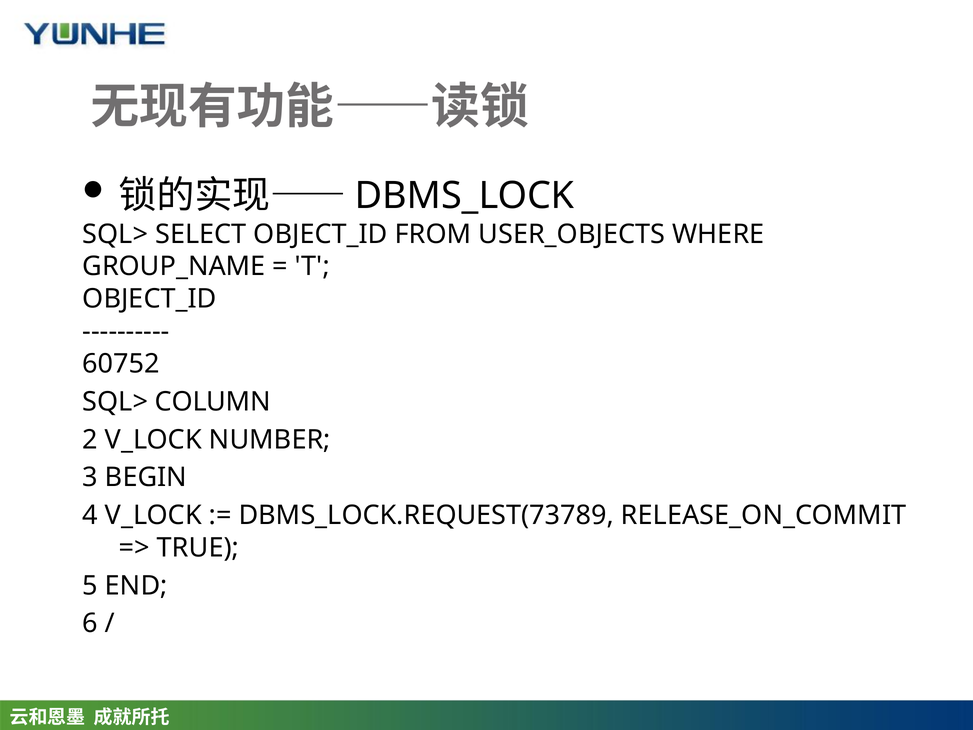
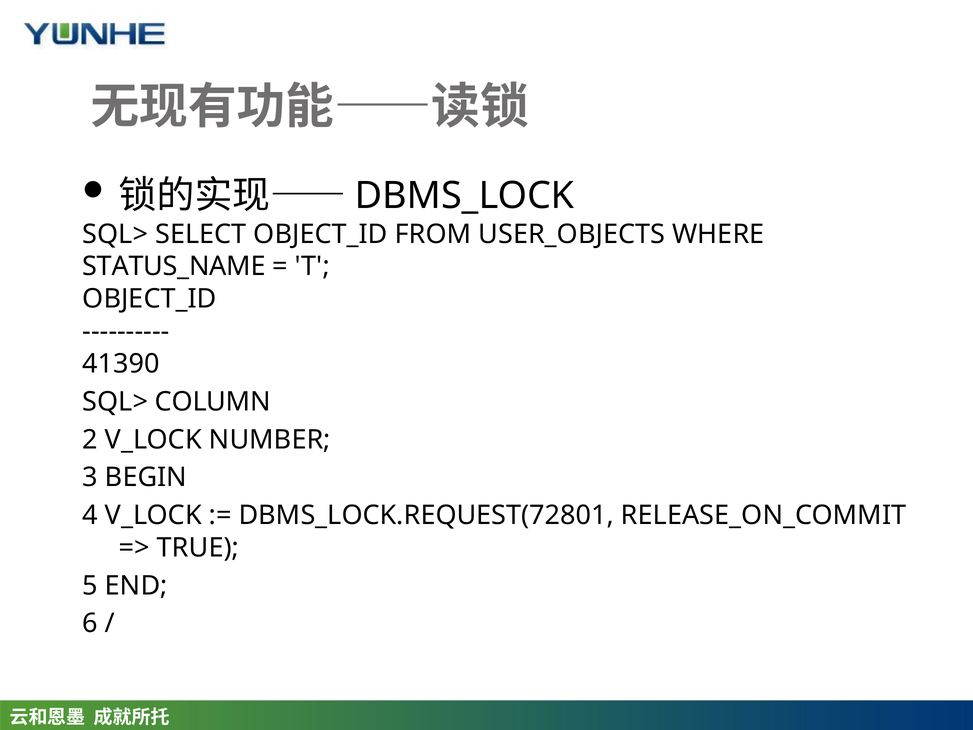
GROUP_NAME: GROUP_NAME -> STATUS_NAME
60752: 60752 -> 41390
DBMS_LOCK.REQUEST(73789: DBMS_LOCK.REQUEST(73789 -> DBMS_LOCK.REQUEST(72801
